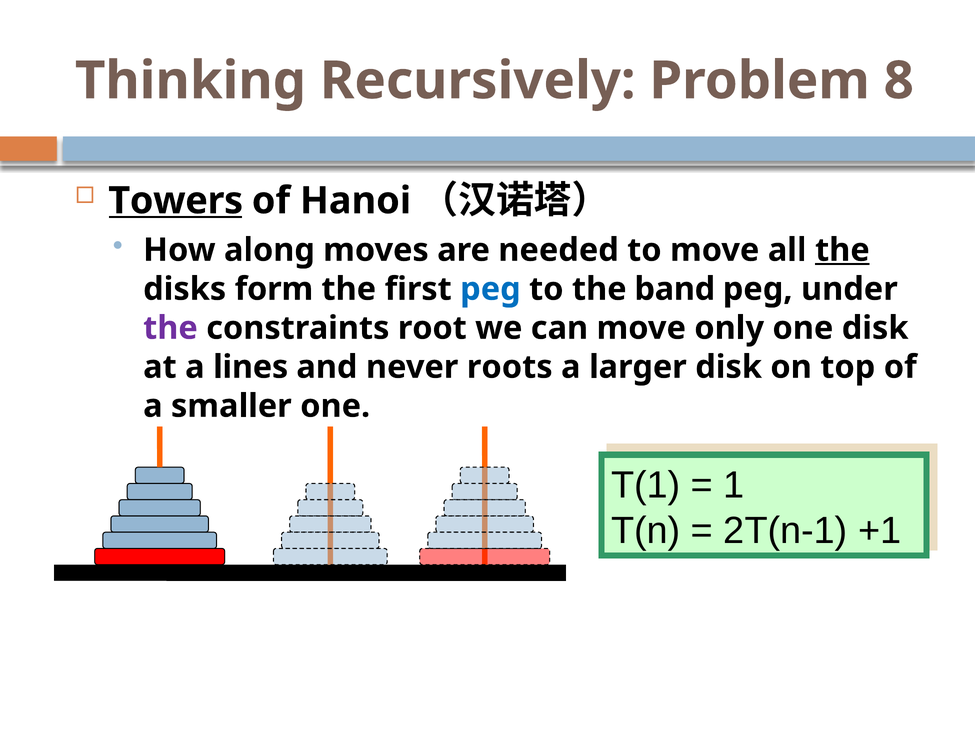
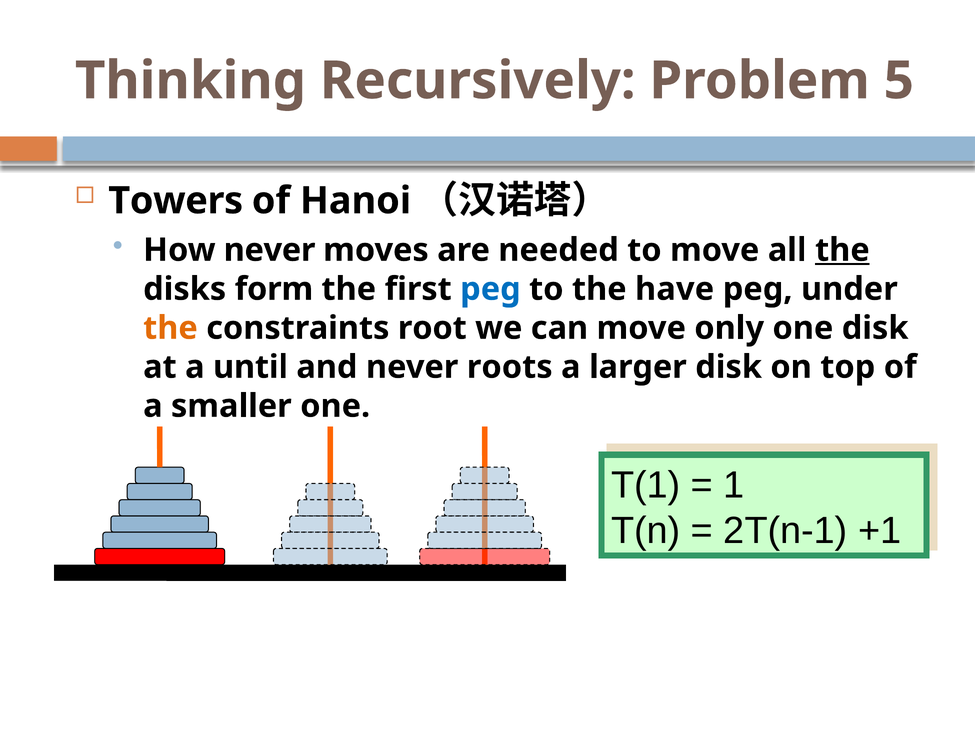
8: 8 -> 5
Towers underline: present -> none
How along: along -> never
band: band -> have
the at (170, 328) colour: purple -> orange
lines: lines -> until
